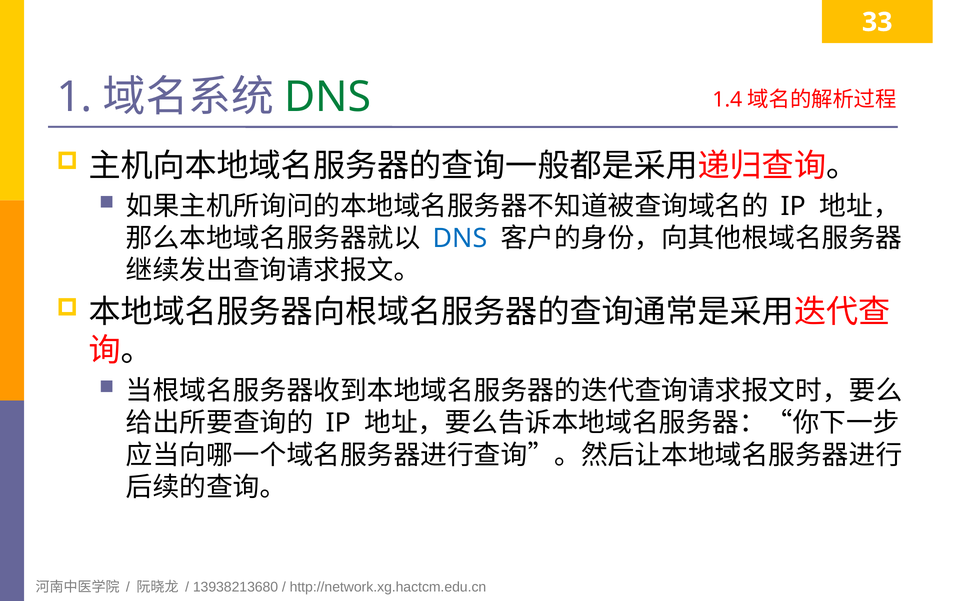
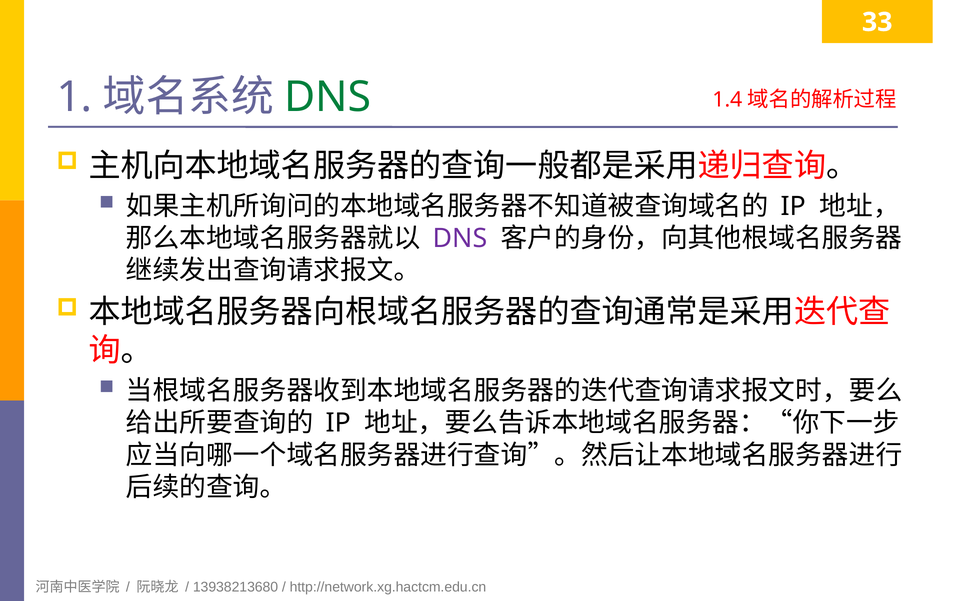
DNS at (460, 238) colour: blue -> purple
